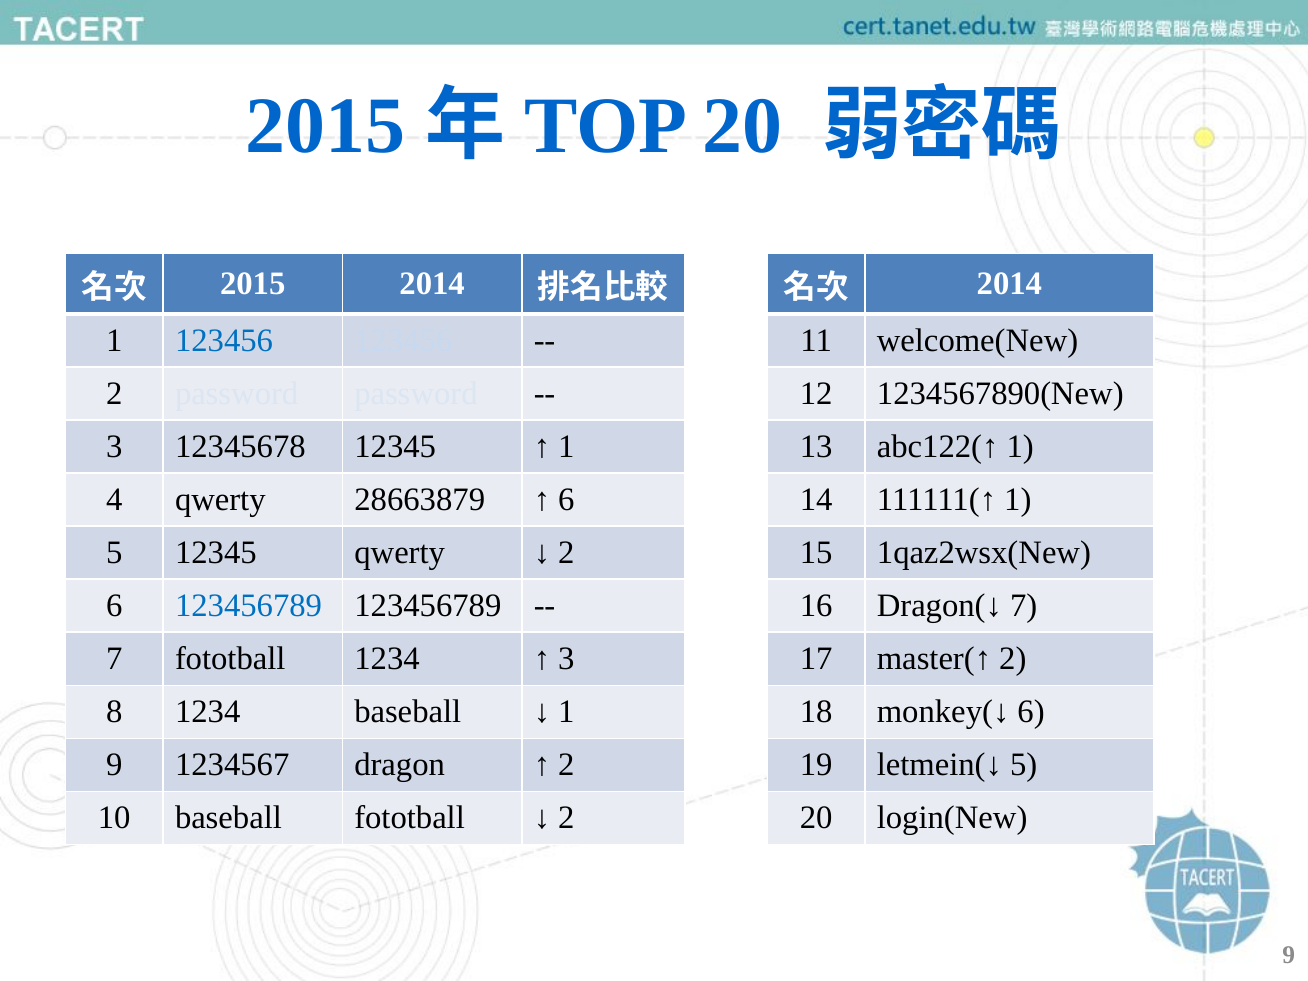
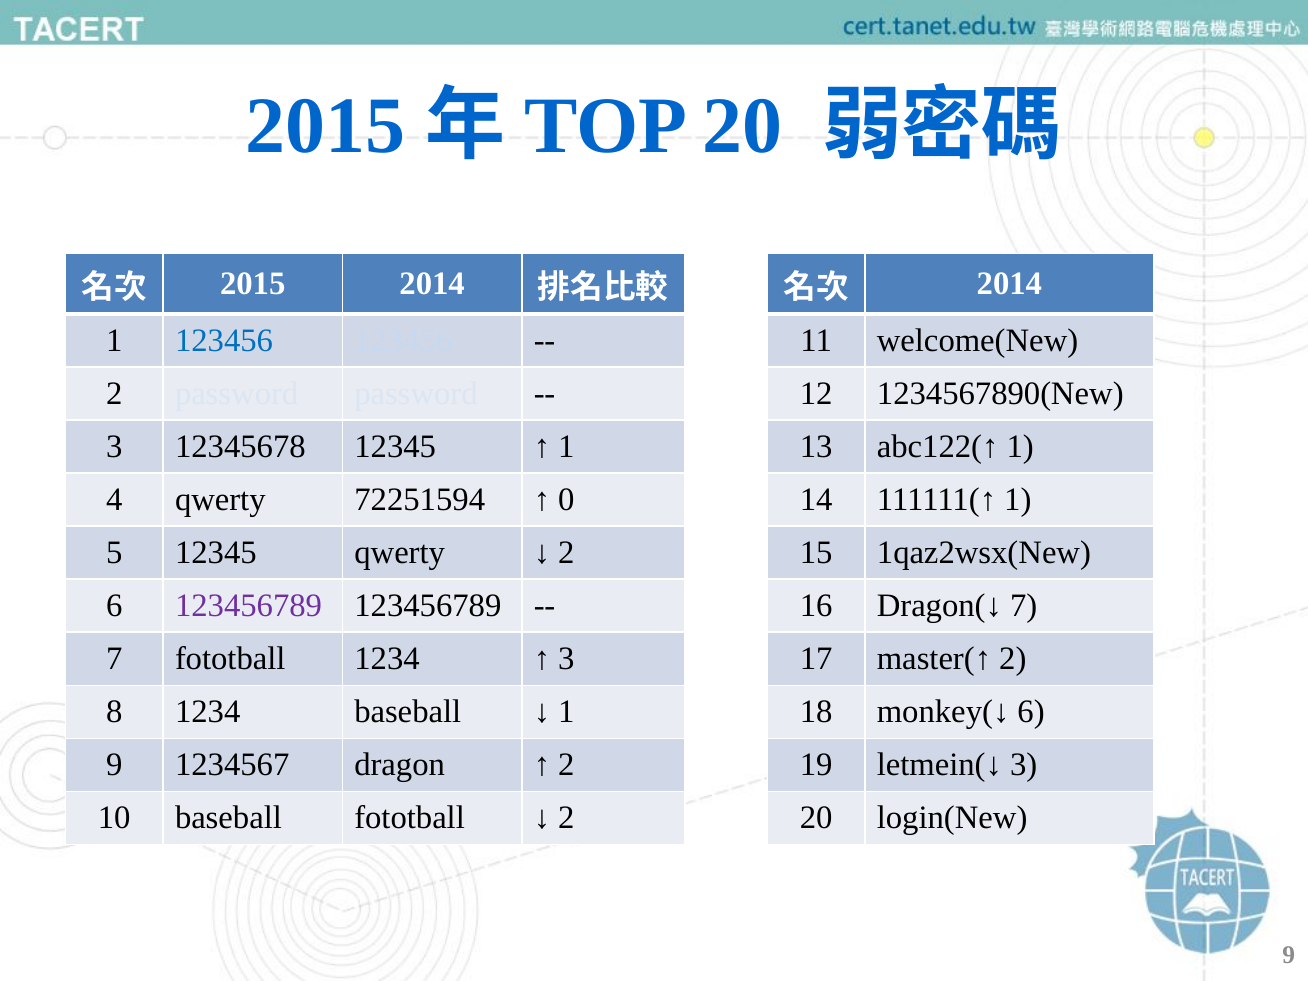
28663879: 28663879 -> 72251594
6 at (566, 500): 6 -> 0
123456789 at (249, 606) colour: blue -> purple
letmein(↓ 5: 5 -> 3
